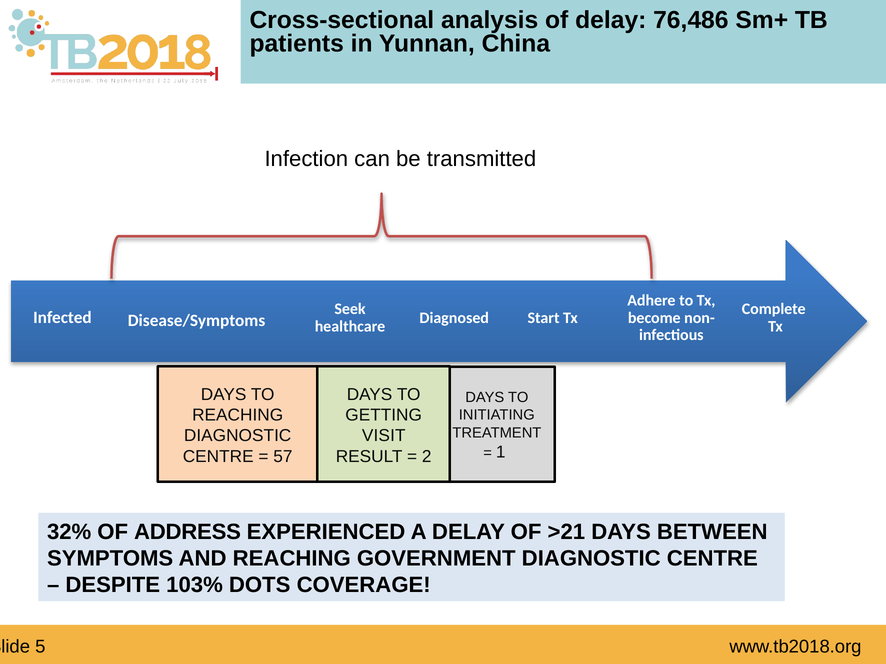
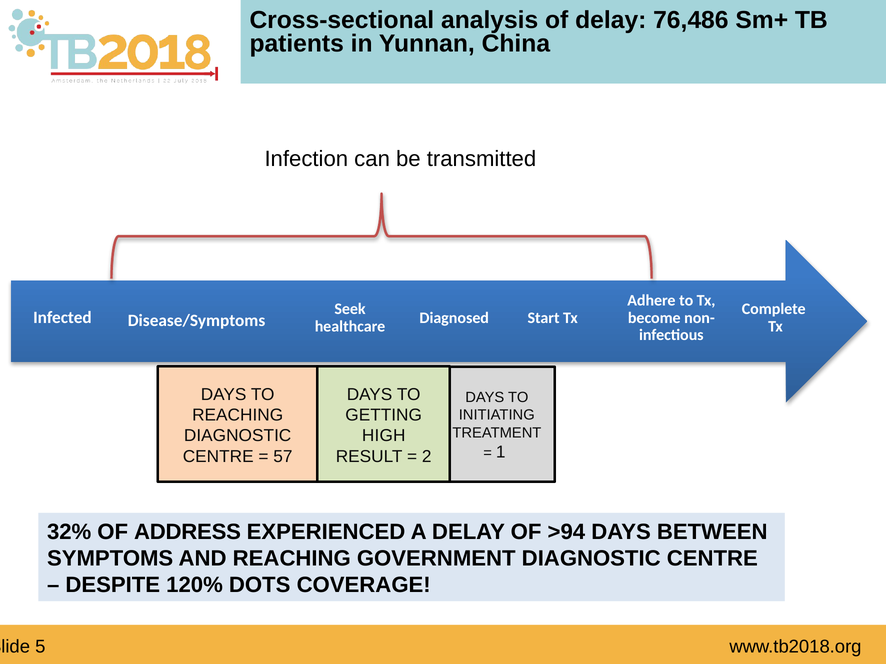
VISIT: VISIT -> HIGH
>21: >21 -> >94
103%: 103% -> 120%
